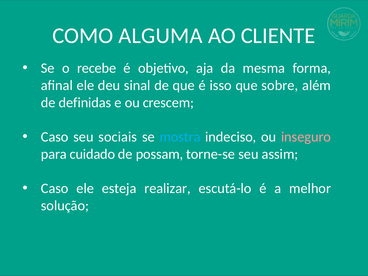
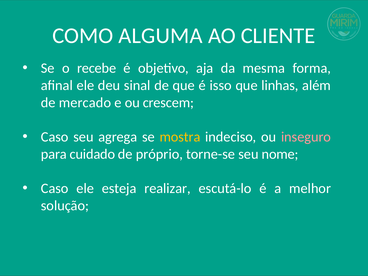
sobre: sobre -> linhas
definidas: definidas -> mercado
sociais: sociais -> agrega
mostra colour: light blue -> yellow
possam: possam -> próprio
assim: assim -> nome
